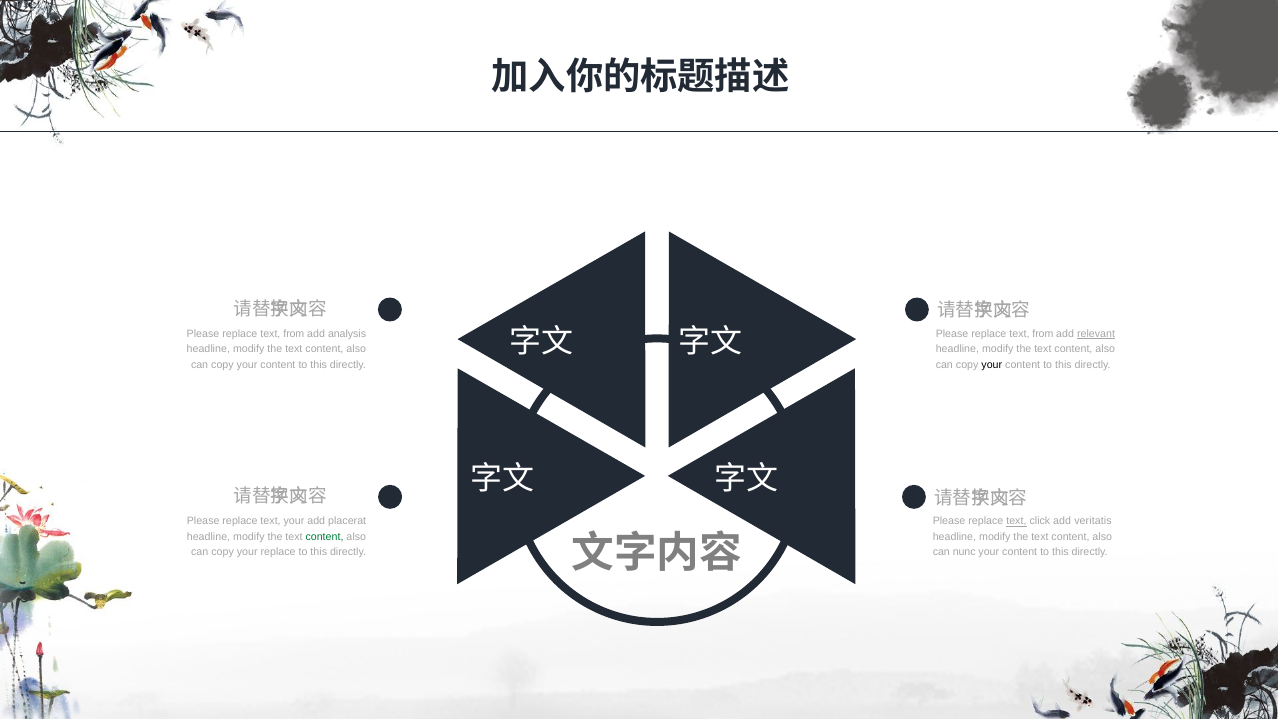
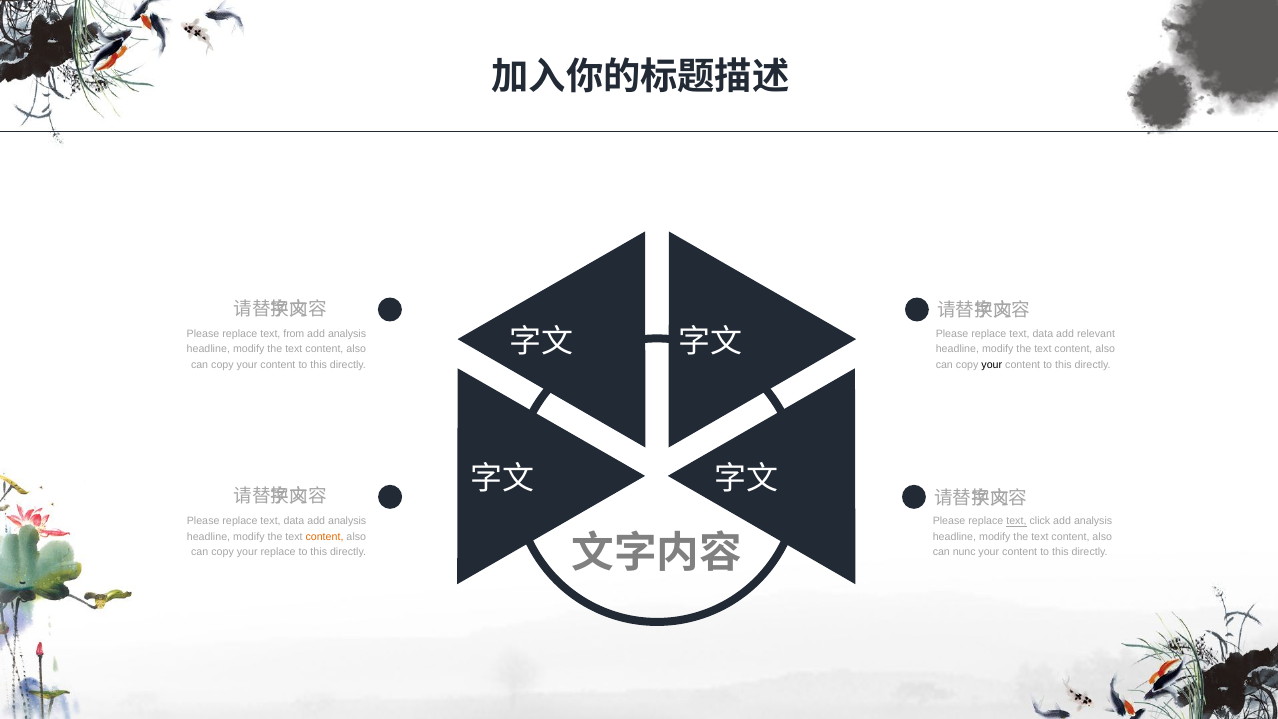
from at (1043, 334): from -> data
relevant underline: present -> none
your at (294, 522): your -> data
placerat at (347, 522): placerat -> analysis
click add veritatis: veritatis -> analysis
content at (325, 537) colour: green -> orange
